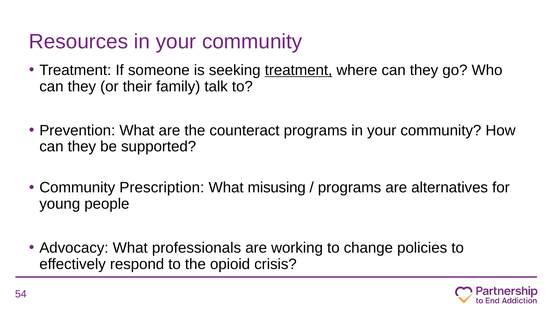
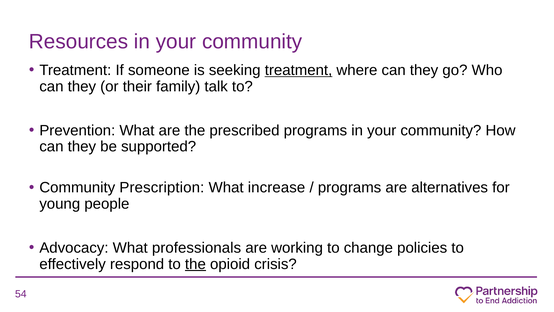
counteract: counteract -> prescribed
misusing: misusing -> increase
the at (195, 264) underline: none -> present
